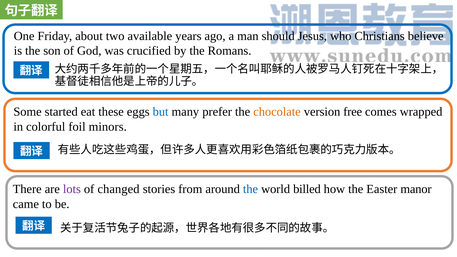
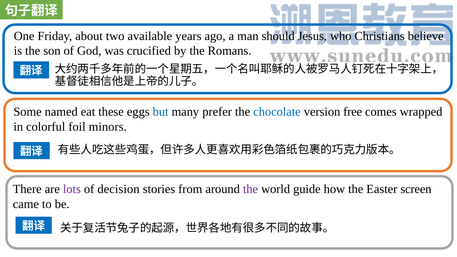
started: started -> named
chocolate colour: orange -> blue
changed: changed -> decision
the at (251, 189) colour: blue -> purple
billed: billed -> guide
manor: manor -> screen
